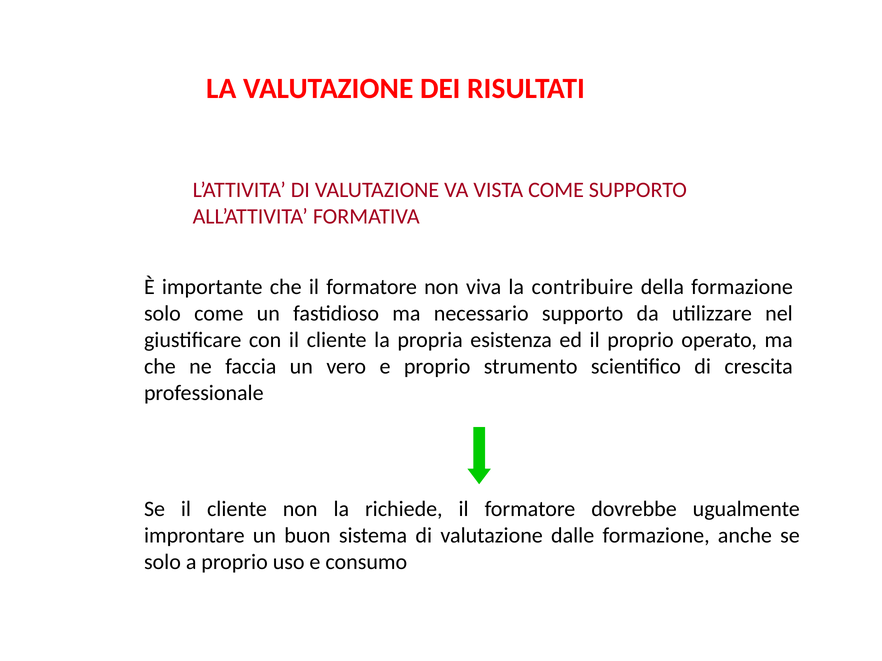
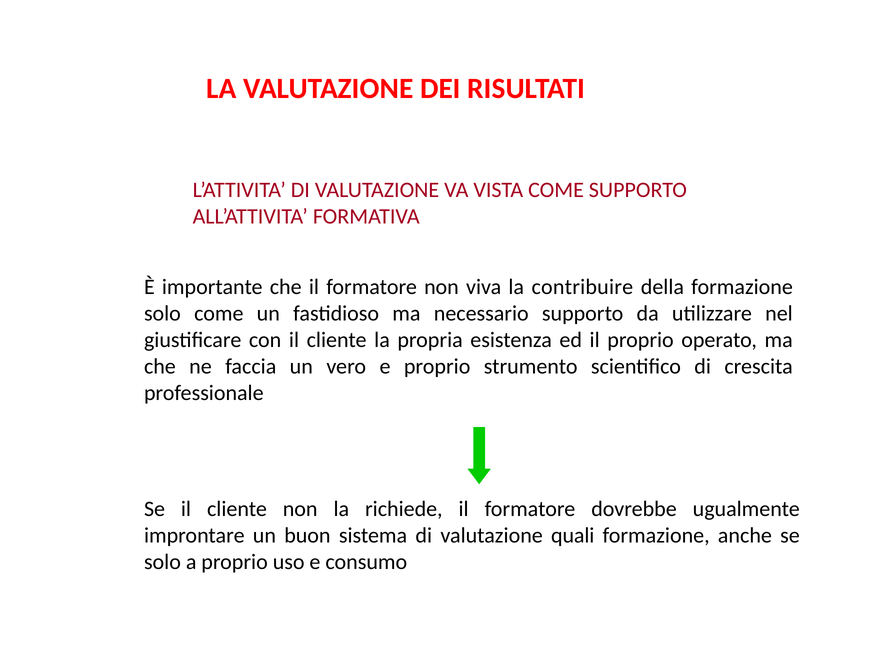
dalle: dalle -> quali
